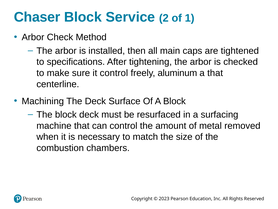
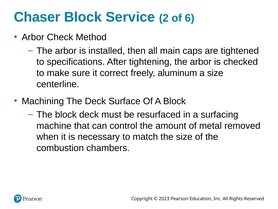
1: 1 -> 6
it control: control -> correct
a that: that -> size
